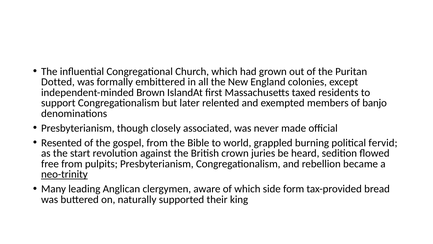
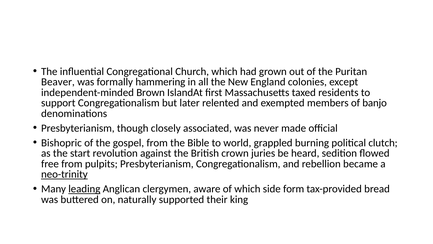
Dotted: Dotted -> Beaver
embittered: embittered -> hammering
Resented: Resented -> Bishopric
fervid: fervid -> clutch
leading underline: none -> present
